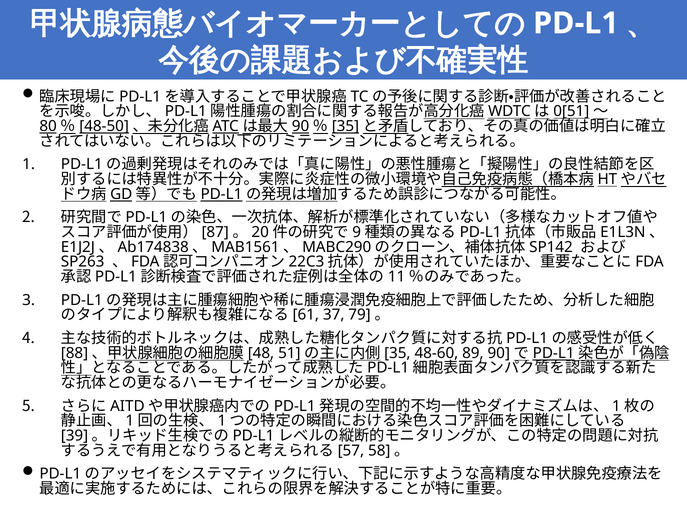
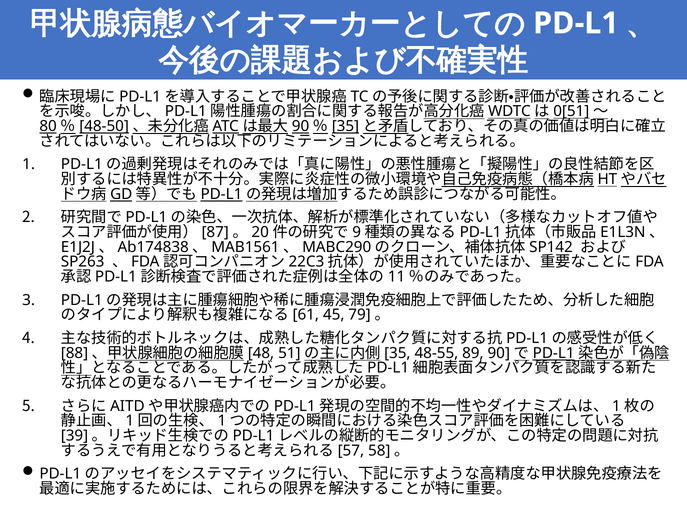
37: 37 -> 45
48-60: 48-60 -> 48-55
